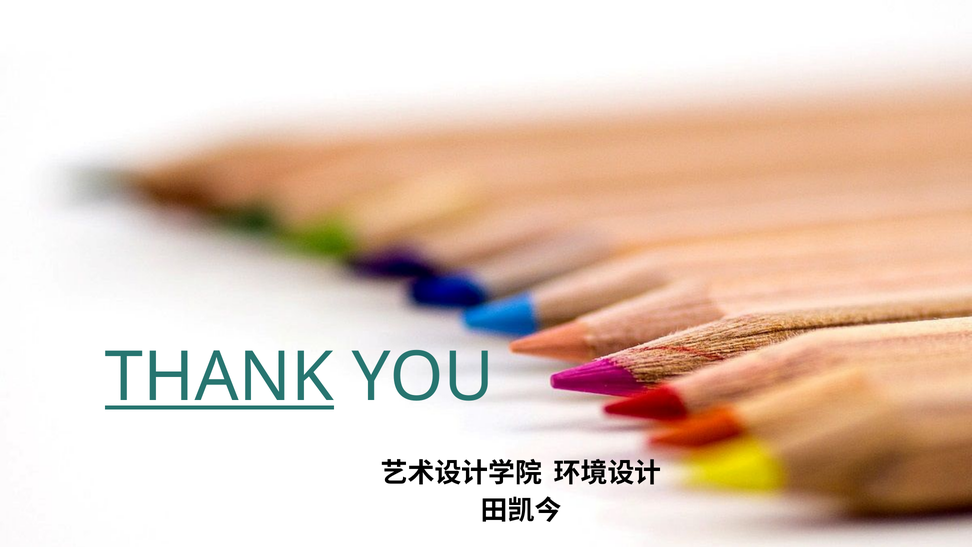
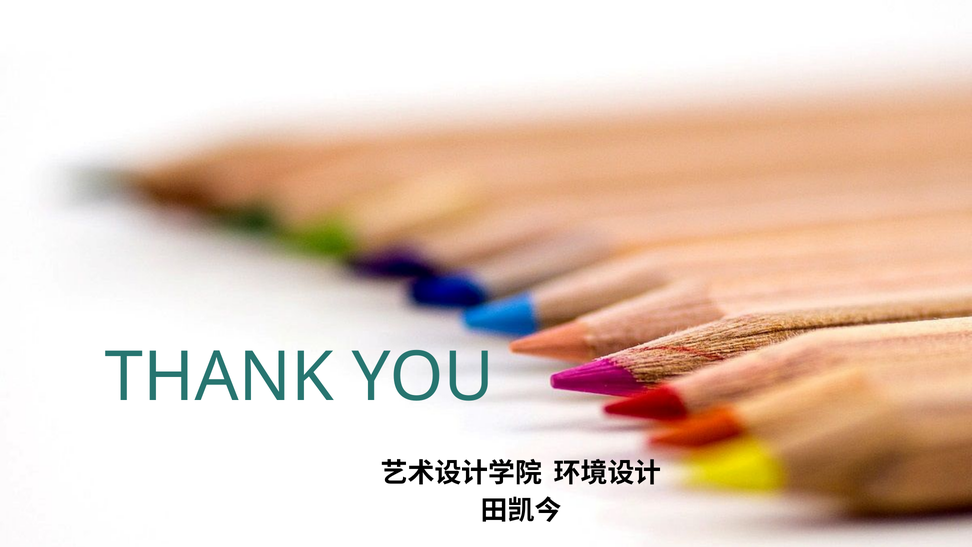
THANK underline: present -> none
